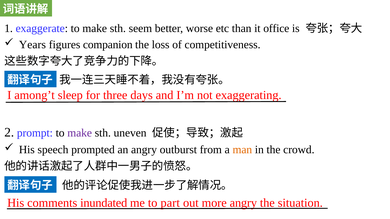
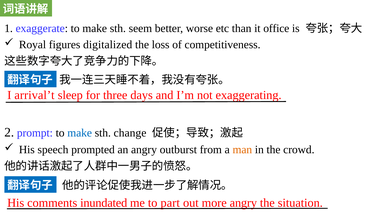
Years: Years -> Royal
companion: companion -> digitalized
among’t: among’t -> arrival’t
make at (80, 133) colour: purple -> blue
uneven: uneven -> change
